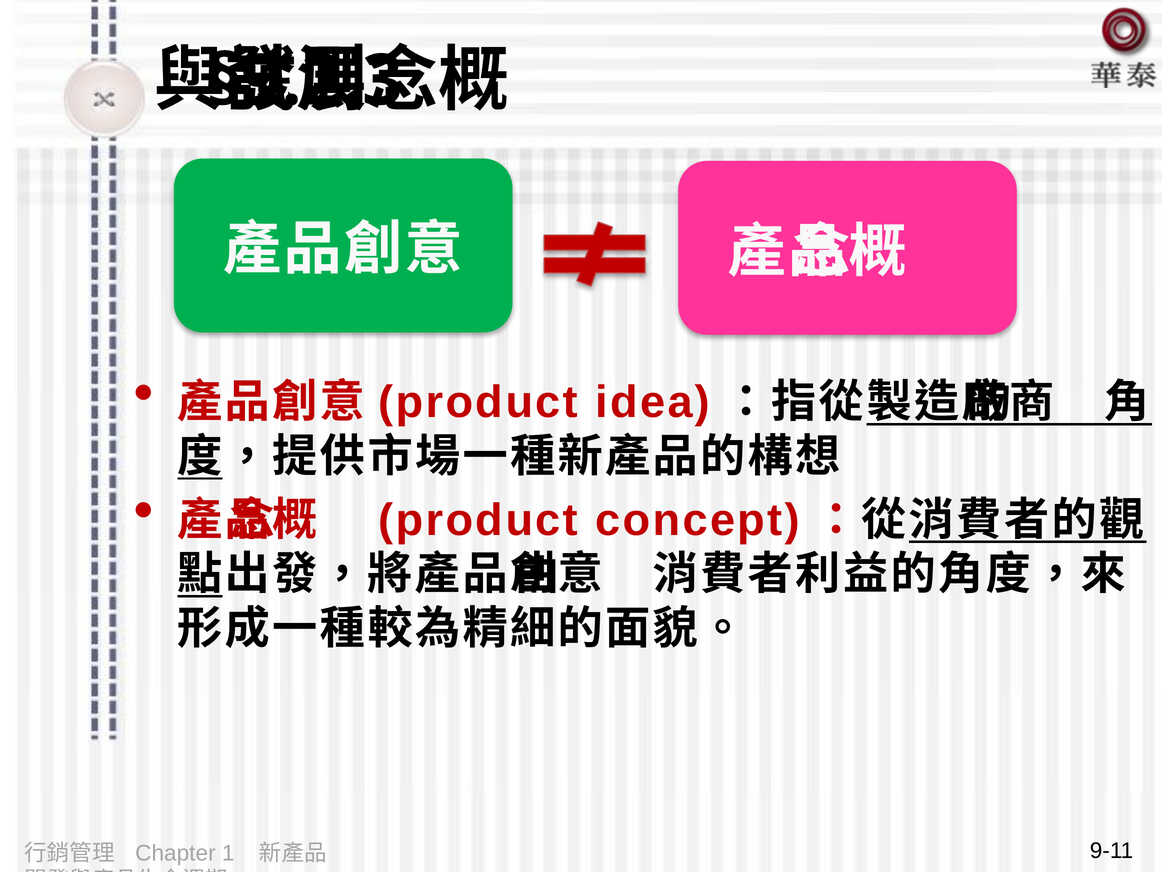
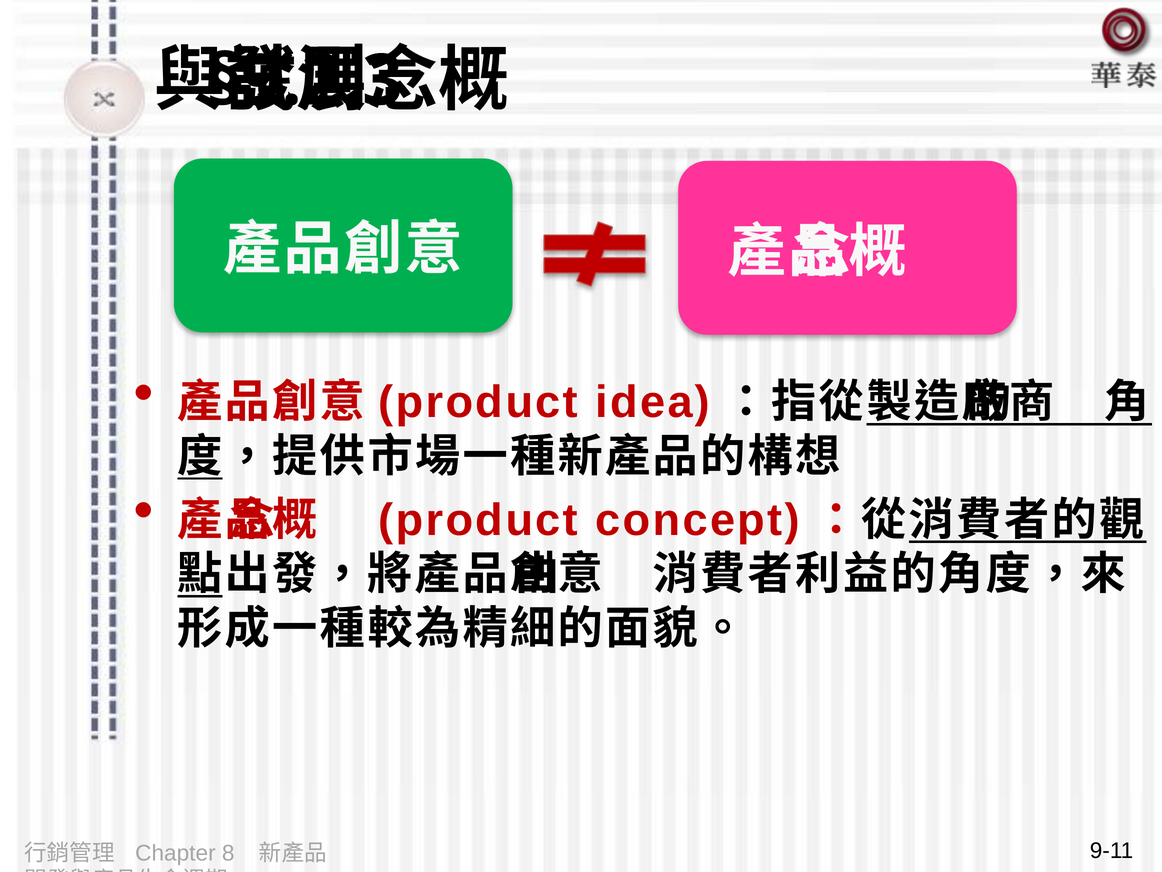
1: 1 -> 8
